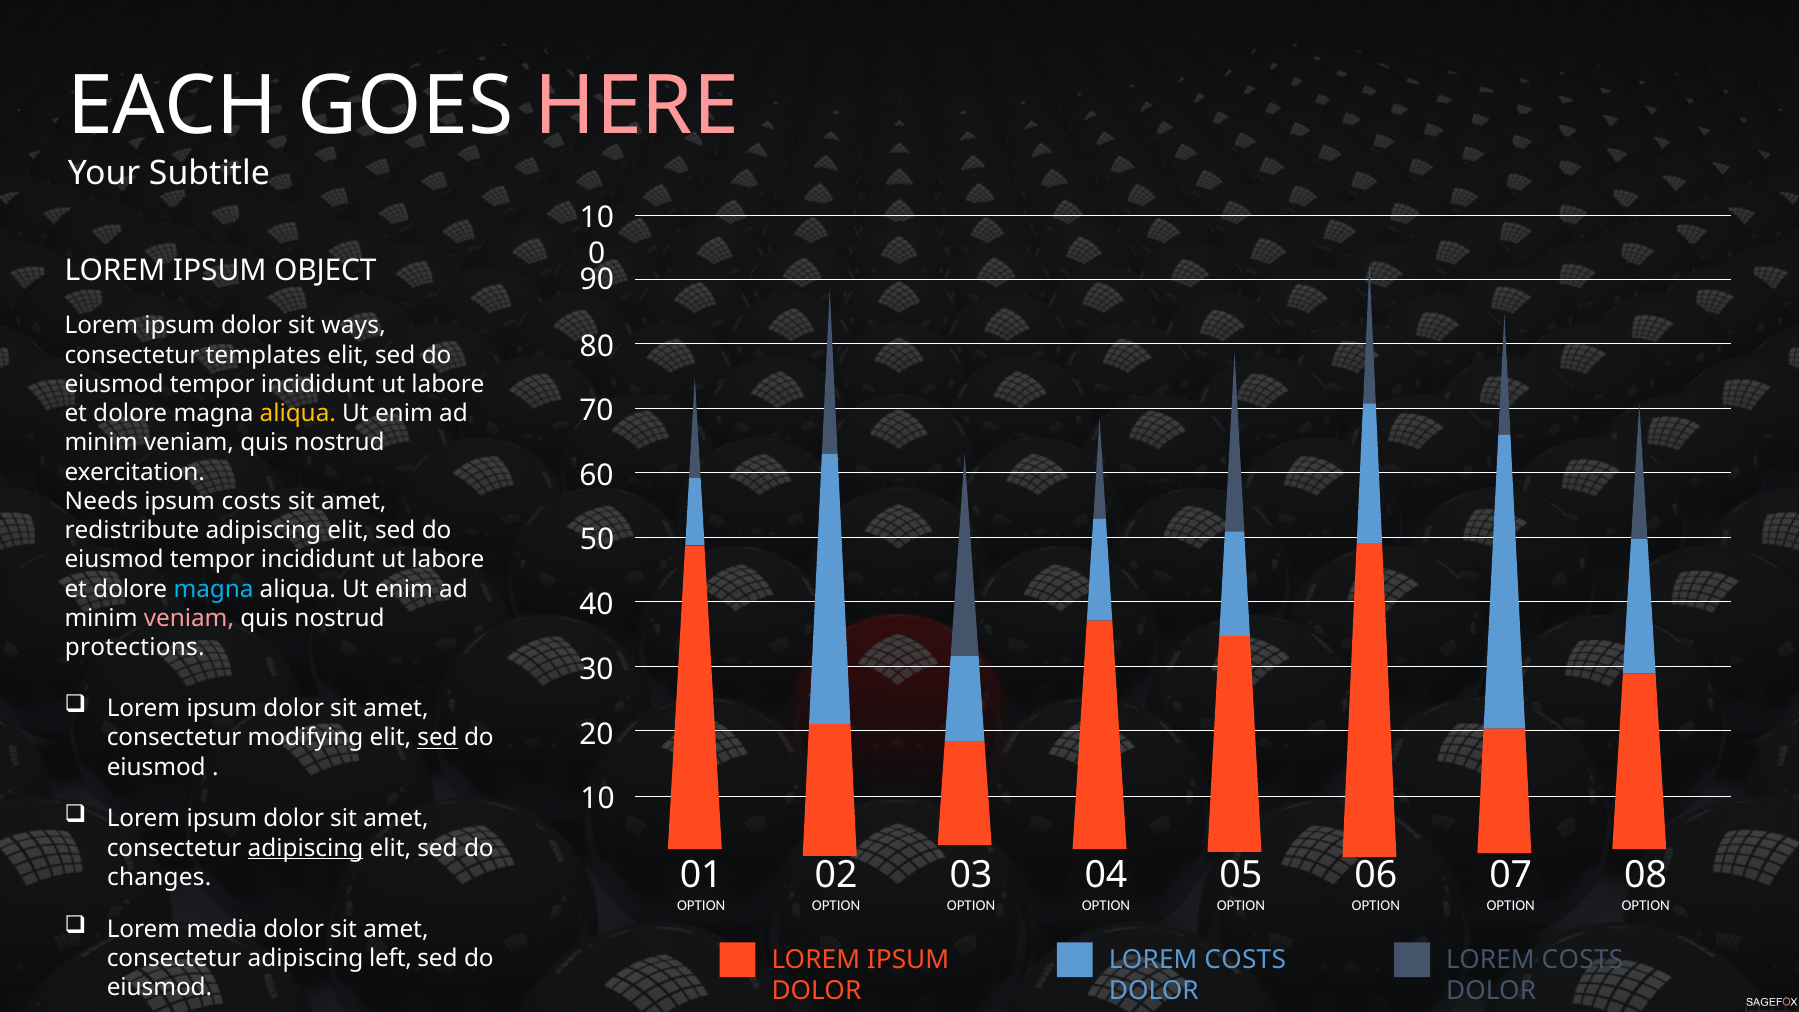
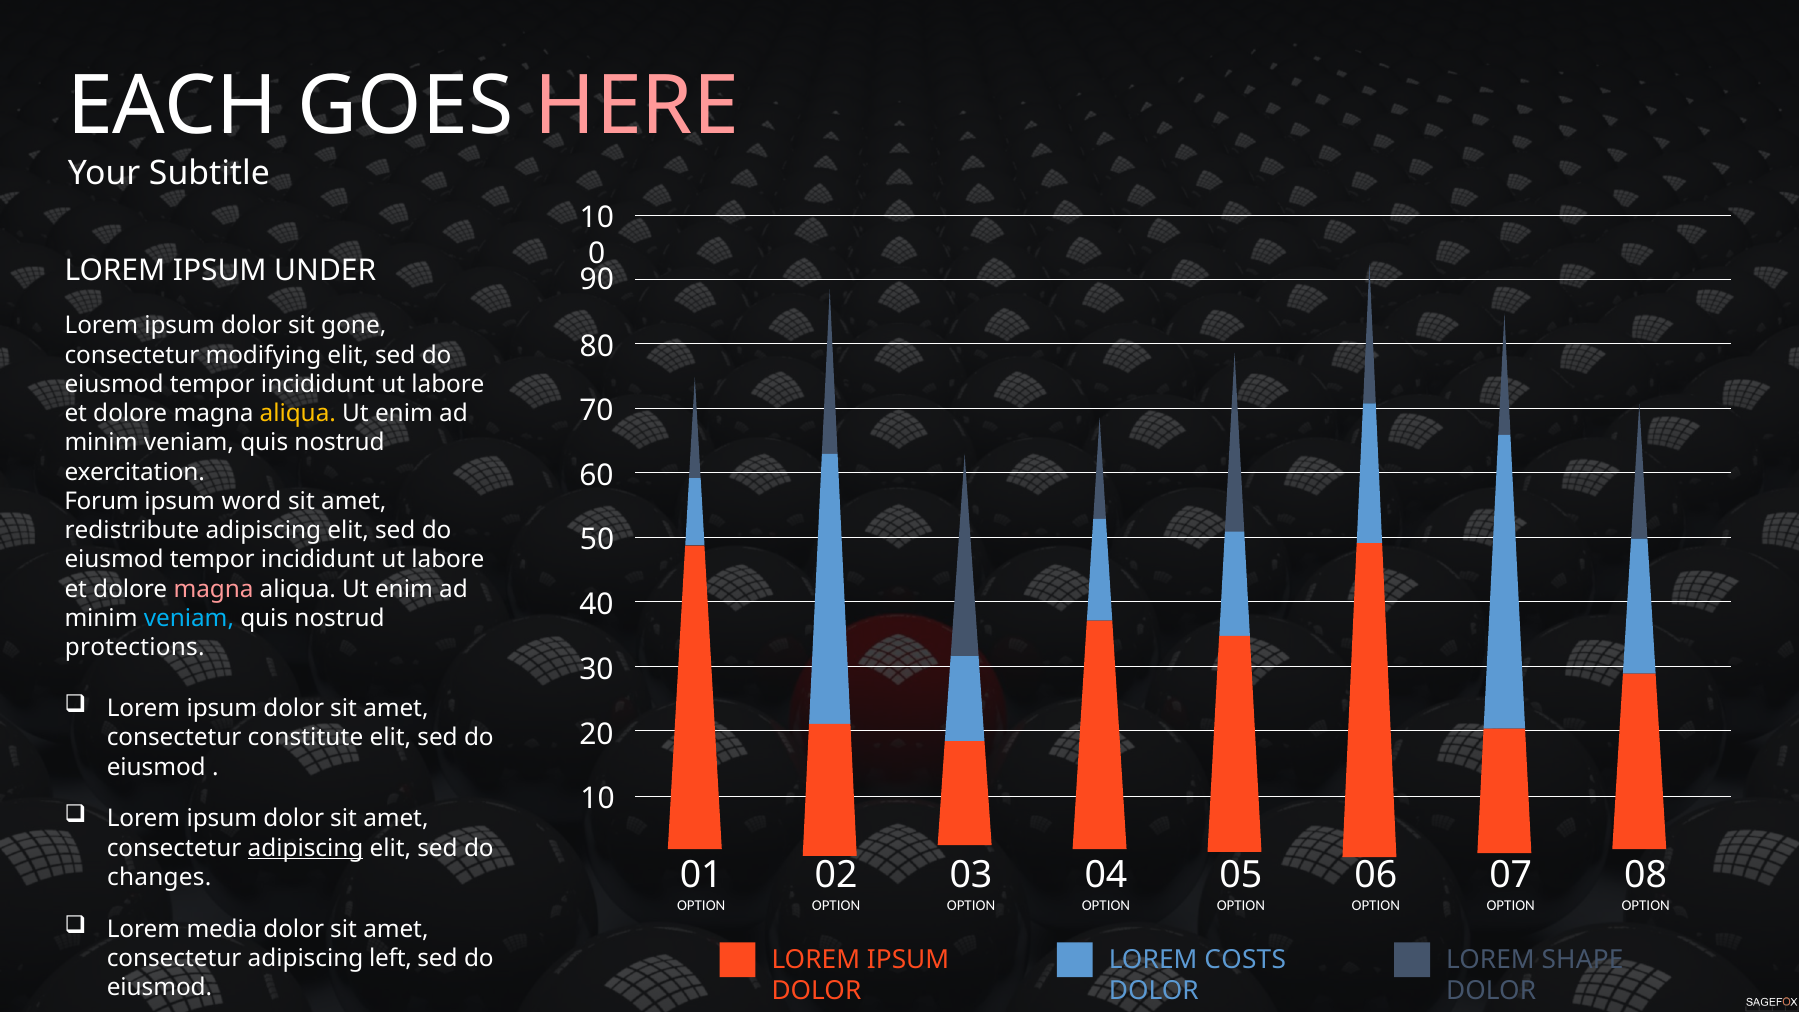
OBJECT: OBJECT -> UNDER
ways: ways -> gone
templates: templates -> modifying
Needs: Needs -> Forum
ipsum costs: costs -> word
magna at (214, 589) colour: light blue -> pink
veniam at (189, 618) colour: pink -> light blue
modifying: modifying -> constitute
sed at (438, 738) underline: present -> none
COSTS at (1583, 959): COSTS -> SHAPE
